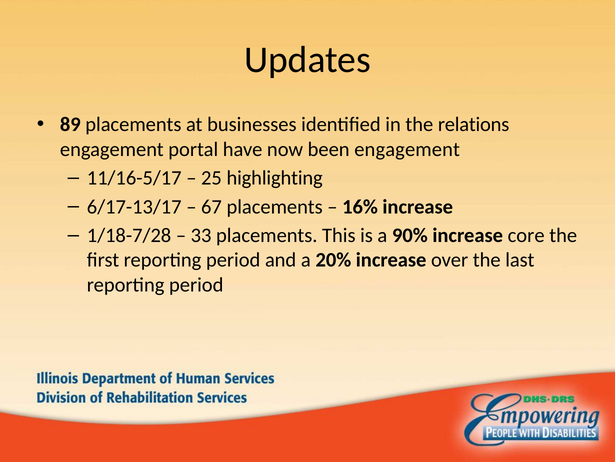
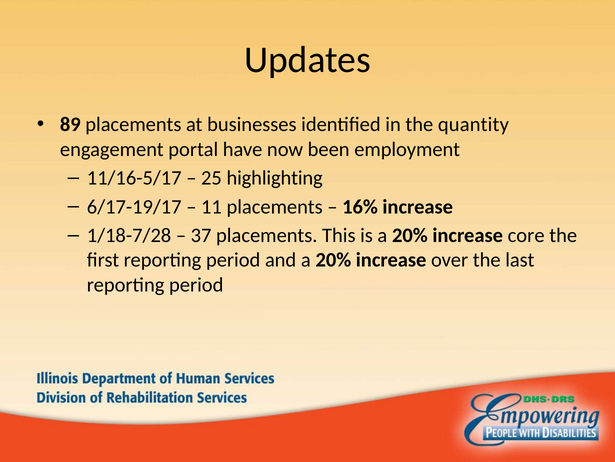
relations: relations -> quantity
been engagement: engagement -> employment
6/17-13/17: 6/17-13/17 -> 6/17-19/17
67: 67 -> 11
33: 33 -> 37
is a 90%: 90% -> 20%
